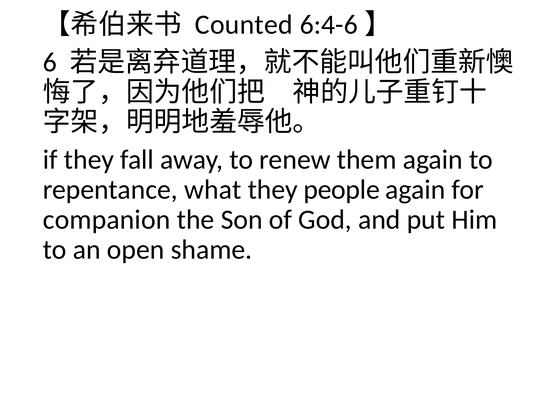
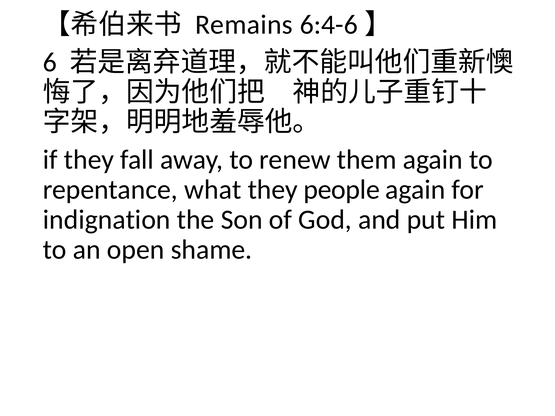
Counted: Counted -> Remains
companion: companion -> indignation
